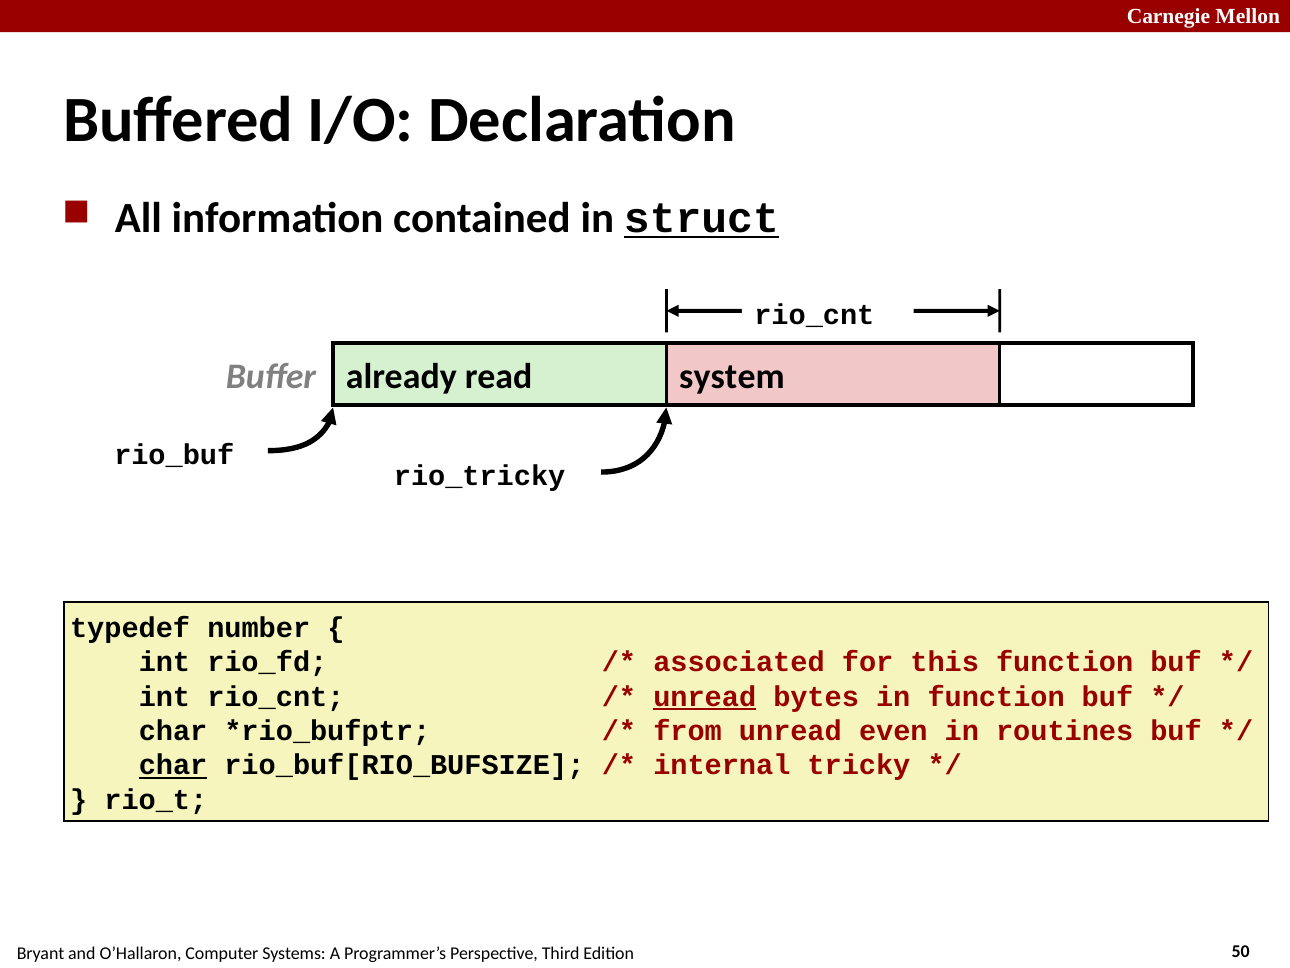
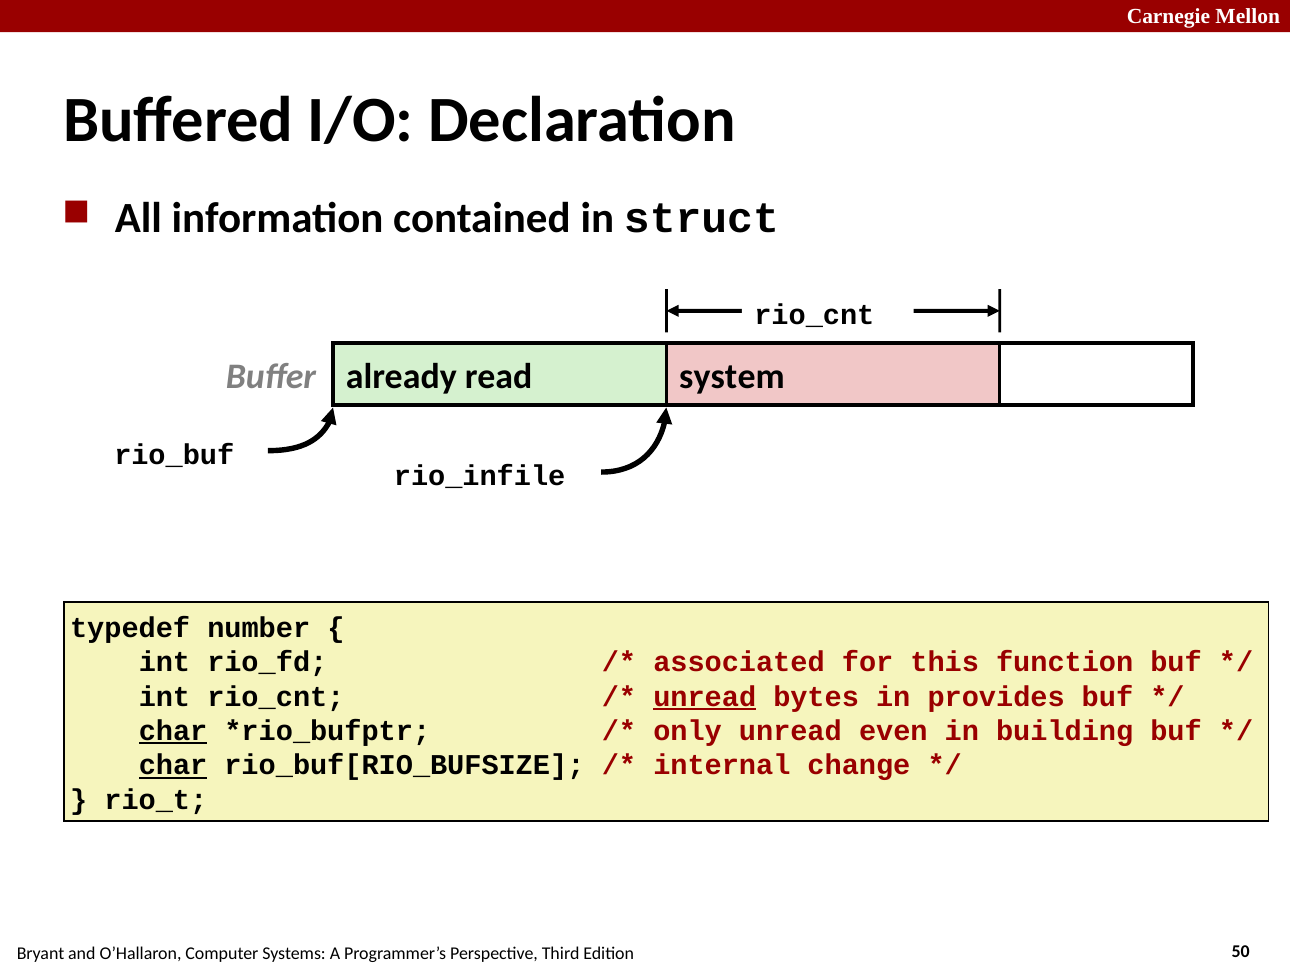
struct underline: present -> none
rio_tricky: rio_tricky -> rio_infile
in function: function -> provides
char at (173, 731) underline: none -> present
from: from -> only
routines: routines -> building
tricky: tricky -> change
